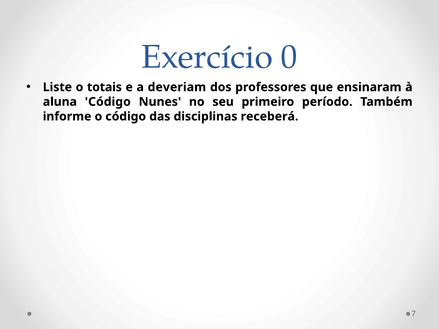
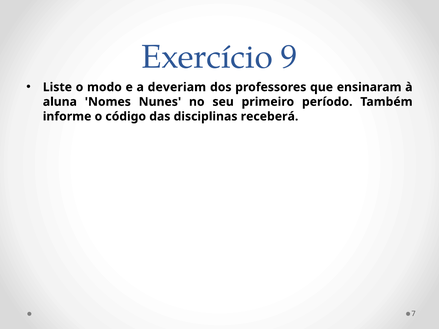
0: 0 -> 9
totais: totais -> modo
aluna Código: Código -> Nomes
